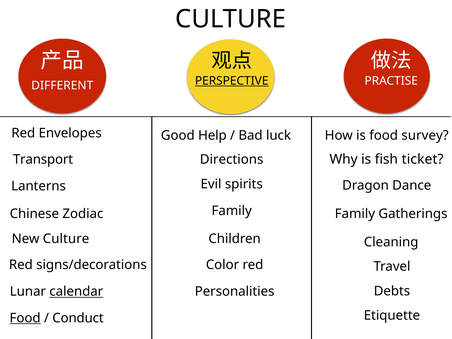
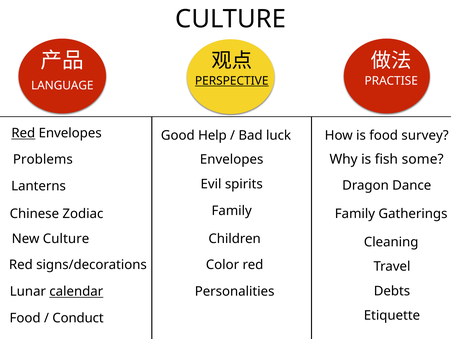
DIFFERENT: DIFFERENT -> LANGUAGE
Red at (23, 133) underline: none -> present
ticket: ticket -> some
Directions at (232, 159): Directions -> Envelopes
Transport: Transport -> Problems
Food at (25, 318) underline: present -> none
